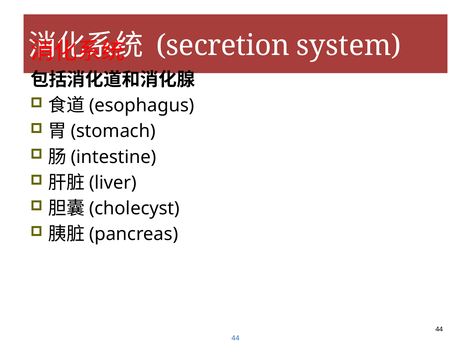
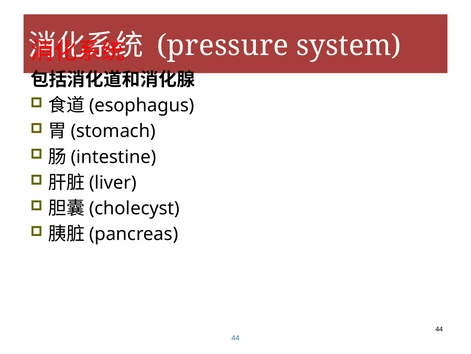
secretion: secretion -> pressure
